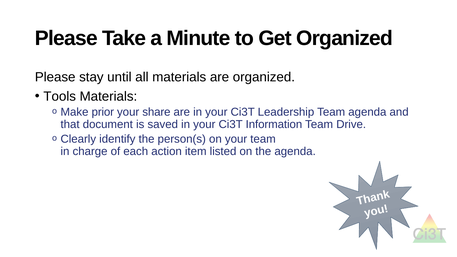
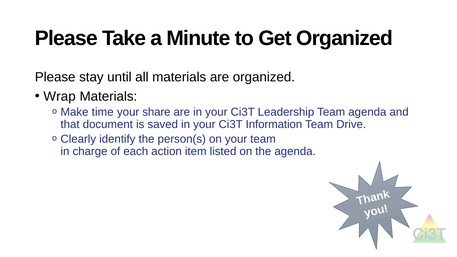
Tools: Tools -> Wrap
prior: prior -> time
